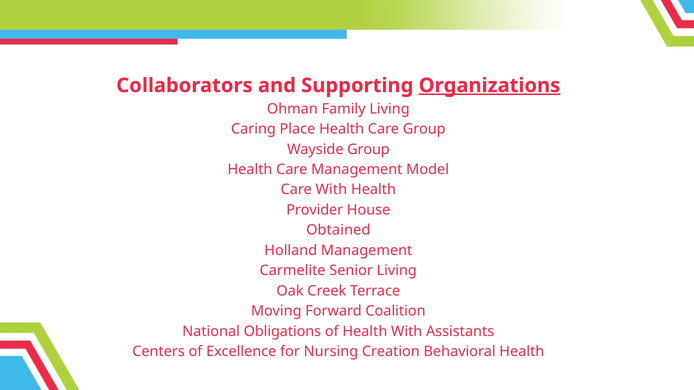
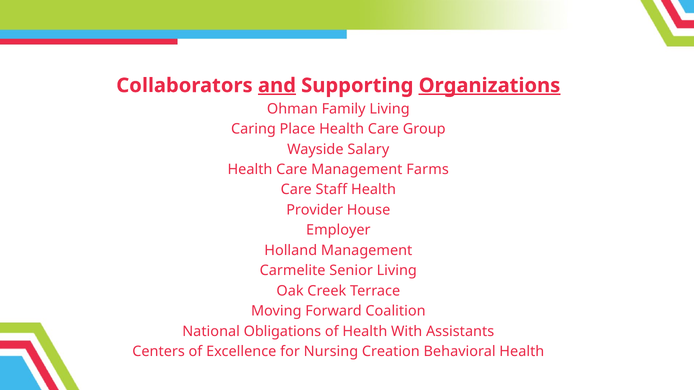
and underline: none -> present
Wayside Group: Group -> Salary
Model: Model -> Farms
Care With: With -> Staff
Obtained: Obtained -> Employer
